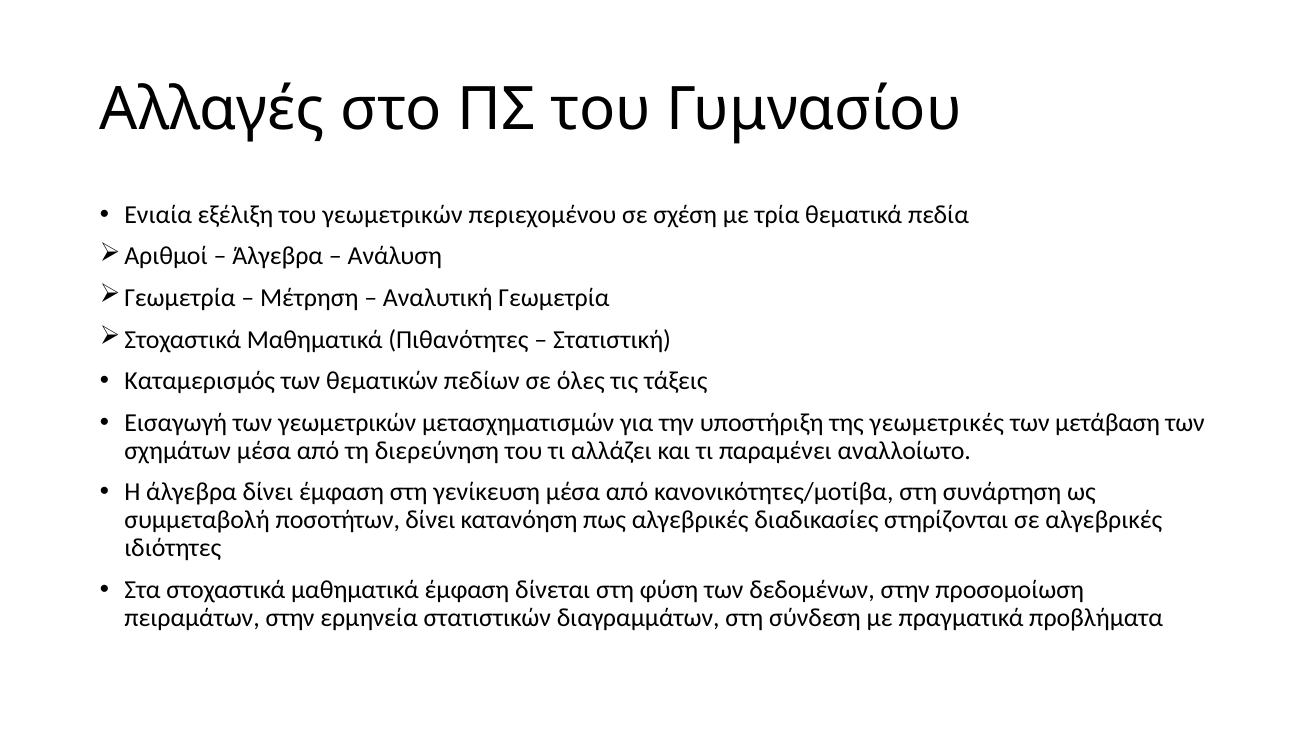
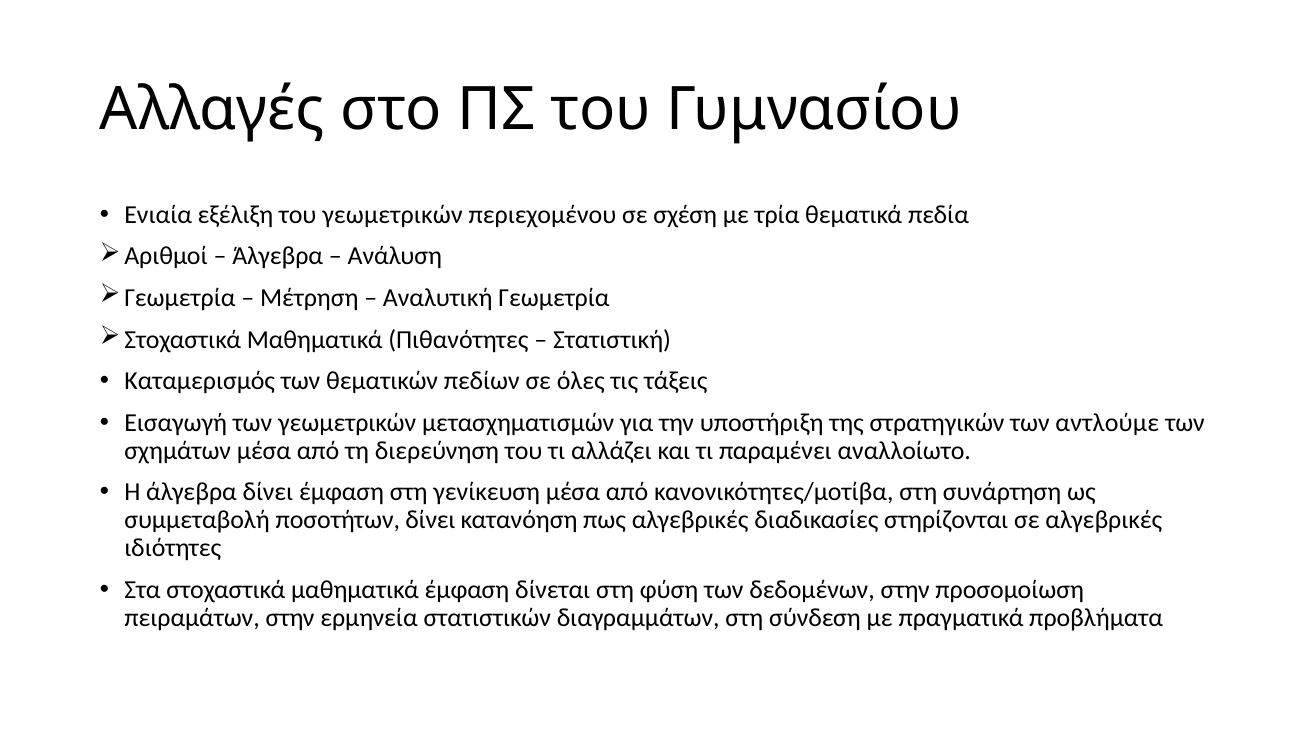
γεωμετρικές: γεωμετρικές -> στρατηγικών
μετάβαση: μετάβαση -> αντλούμε
